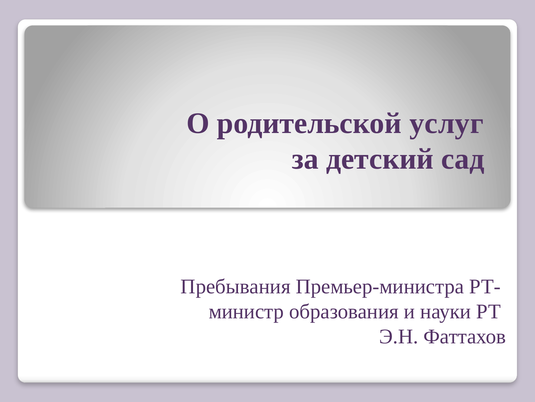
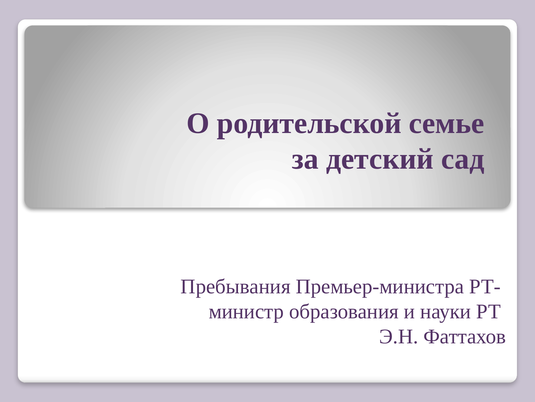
услуг: услуг -> семье
